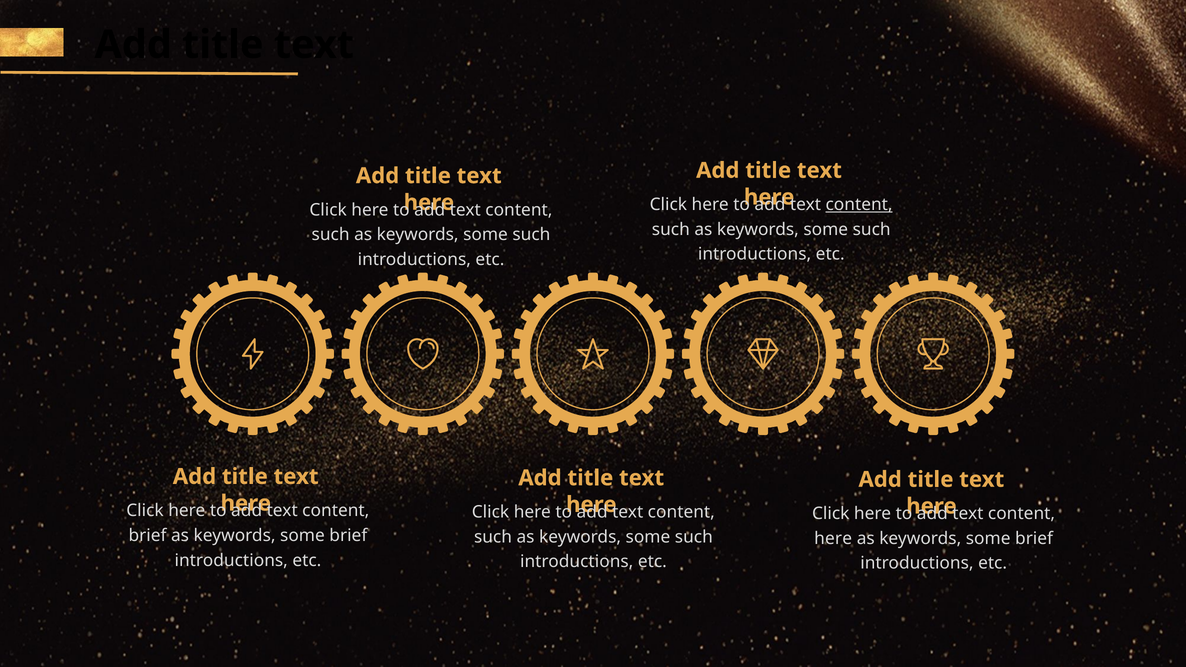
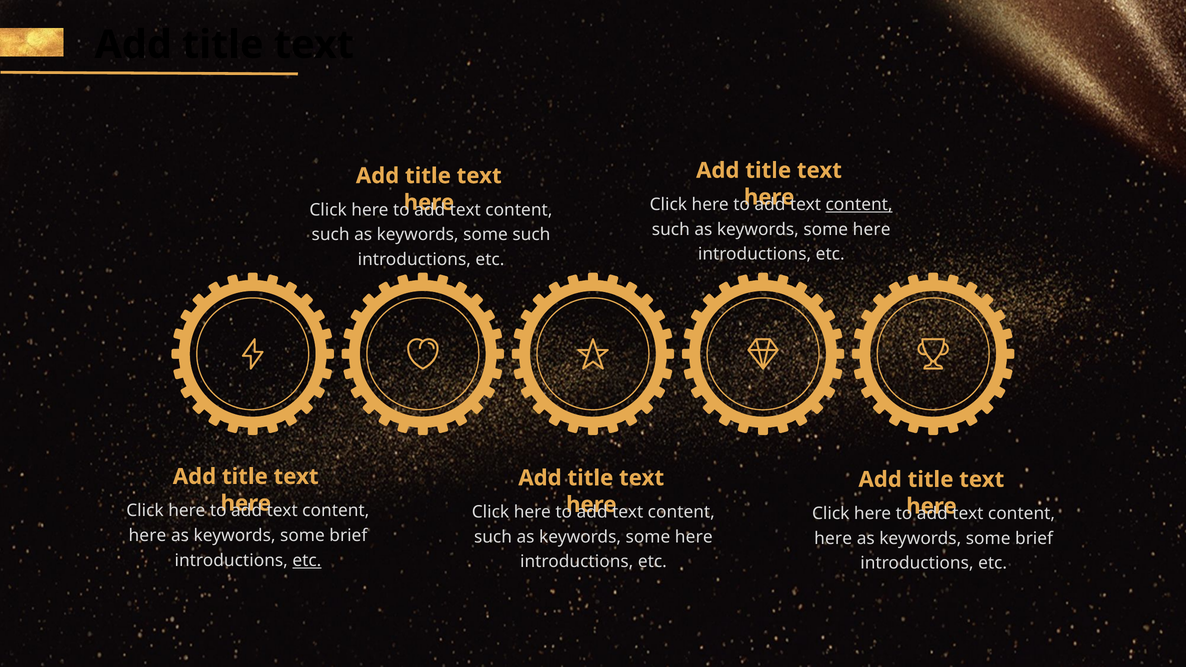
such at (872, 229): such -> here
brief at (148, 536): brief -> here
such at (694, 537): such -> here
etc at (307, 560) underline: none -> present
